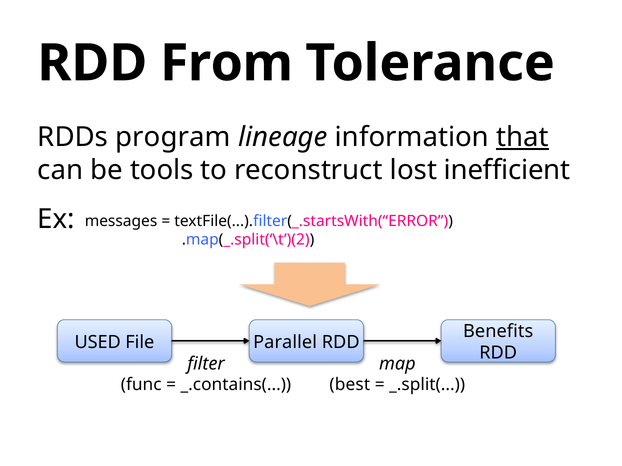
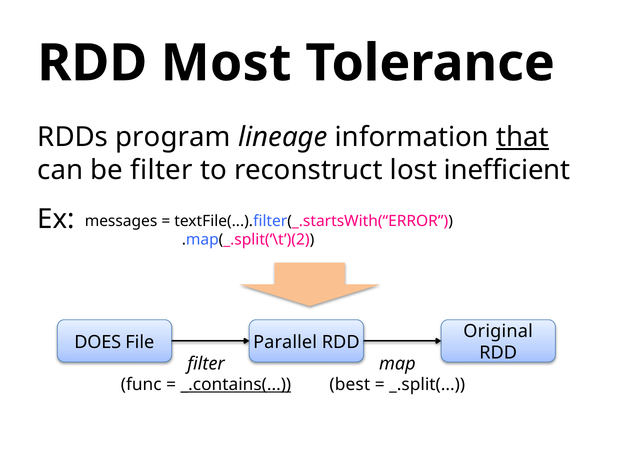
From: From -> Most
be tools: tools -> filter
Benefits: Benefits -> Original
USED: USED -> DOES
_.contains( underline: none -> present
